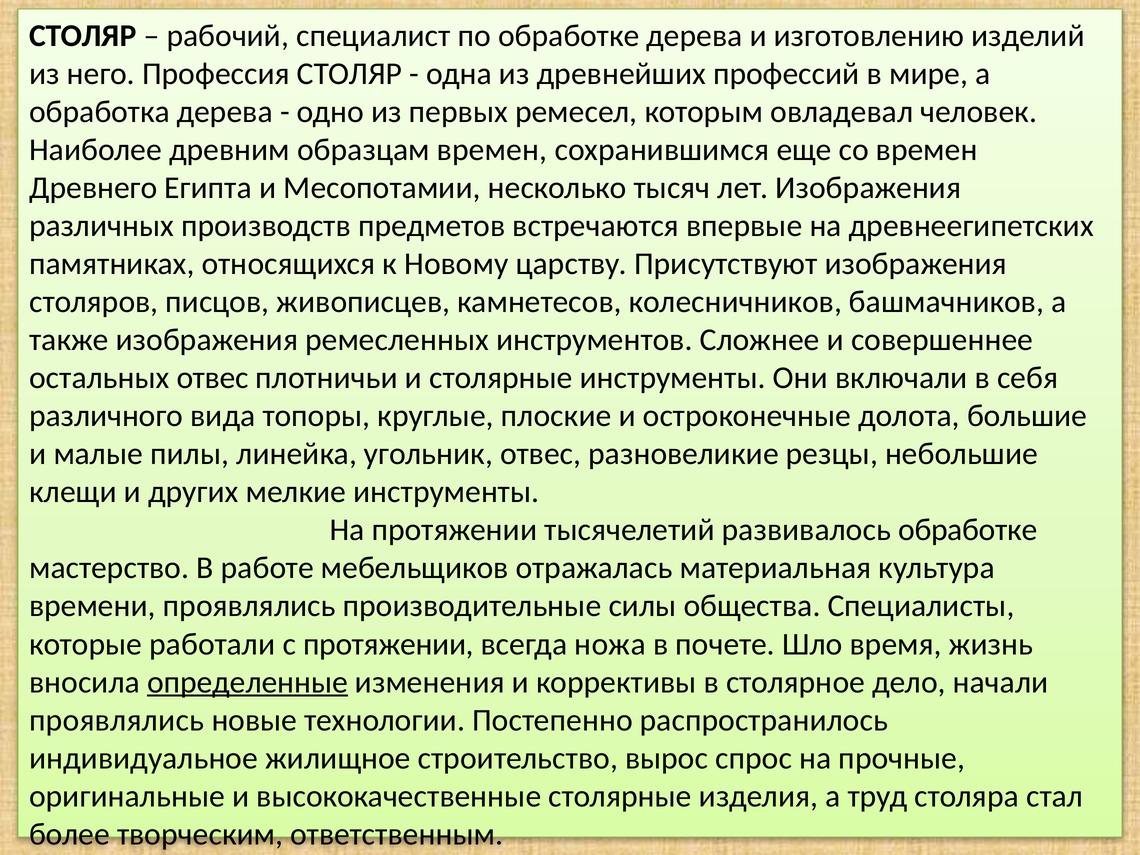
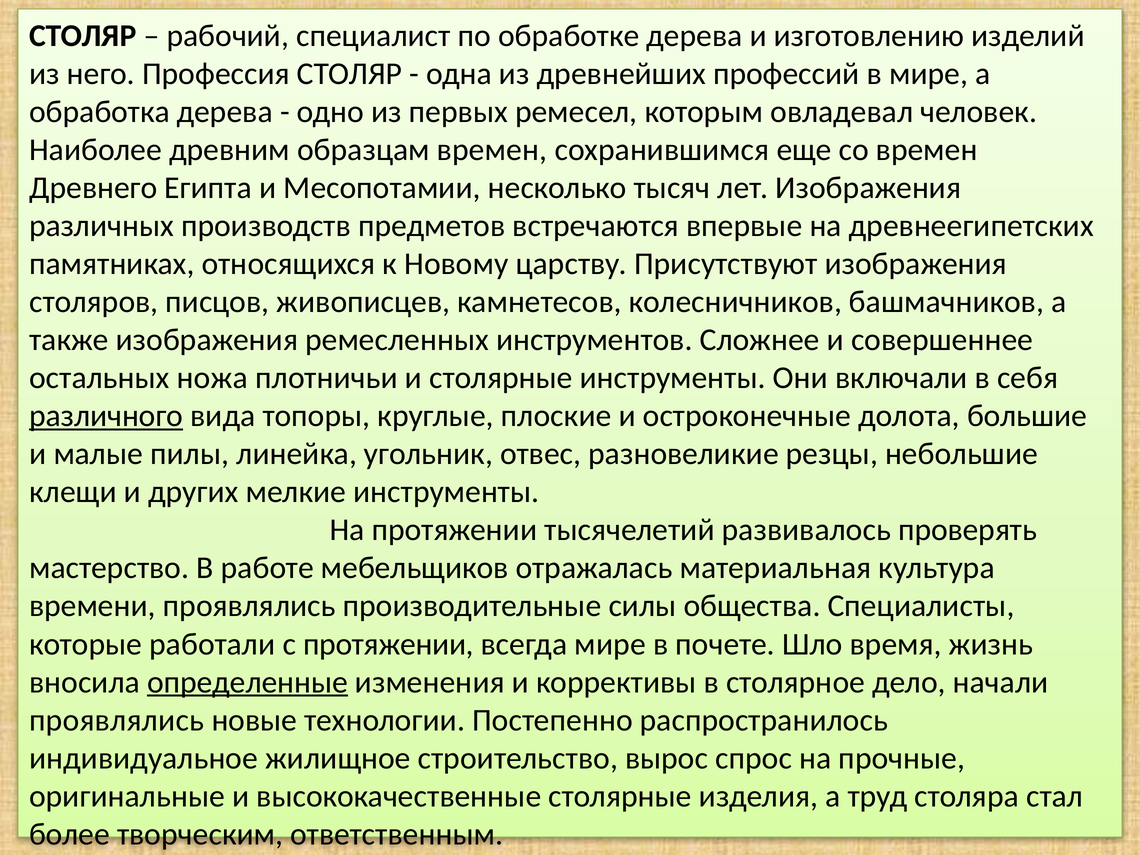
остальных отвес: отвес -> ножа
различного underline: none -> present
развивалось обработке: обработке -> проверять
всегда ножа: ножа -> мире
